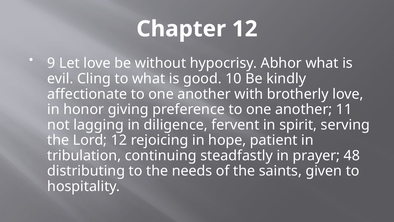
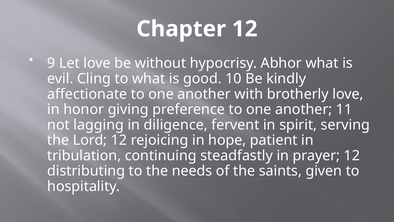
prayer 48: 48 -> 12
